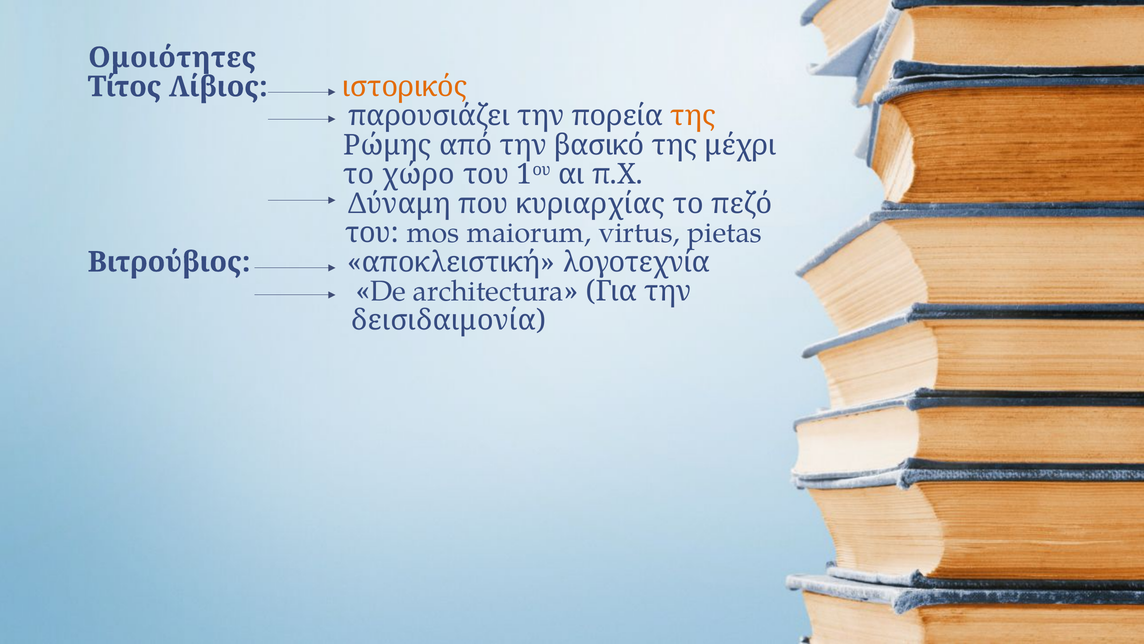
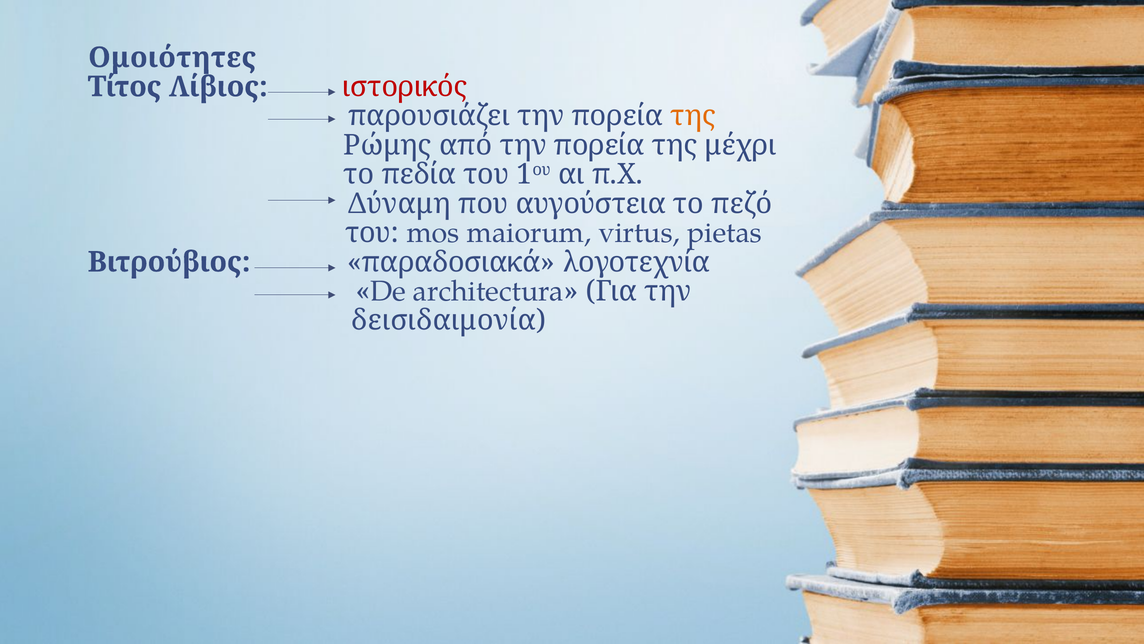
ιστορικός colour: orange -> red
από την βασικό: βασικό -> πορεία
χώρο: χώρο -> πεδία
κυριαρχίας: κυριαρχίας -> αυγούστεια
αποκλειστική: αποκλειστική -> παραδοσιακά
